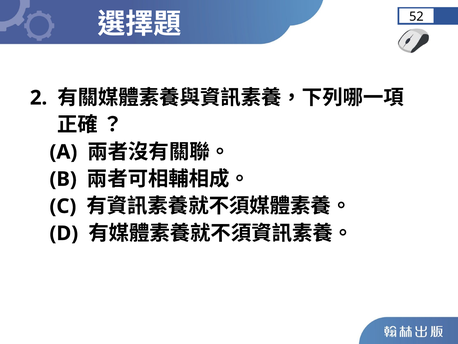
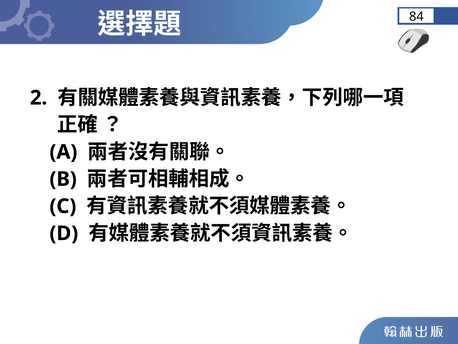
52: 52 -> 84
